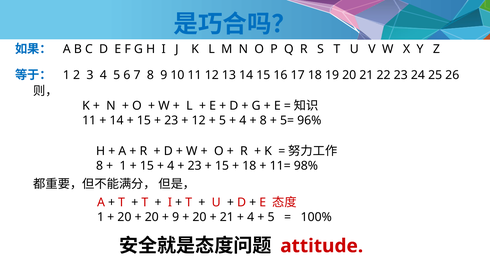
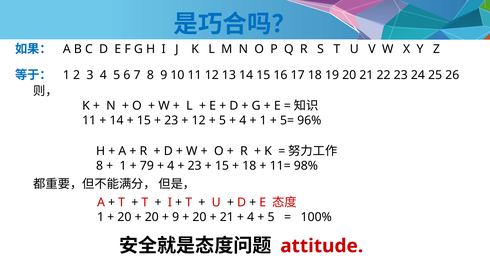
8 at (263, 120): 8 -> 1
15 at (147, 166): 15 -> 79
